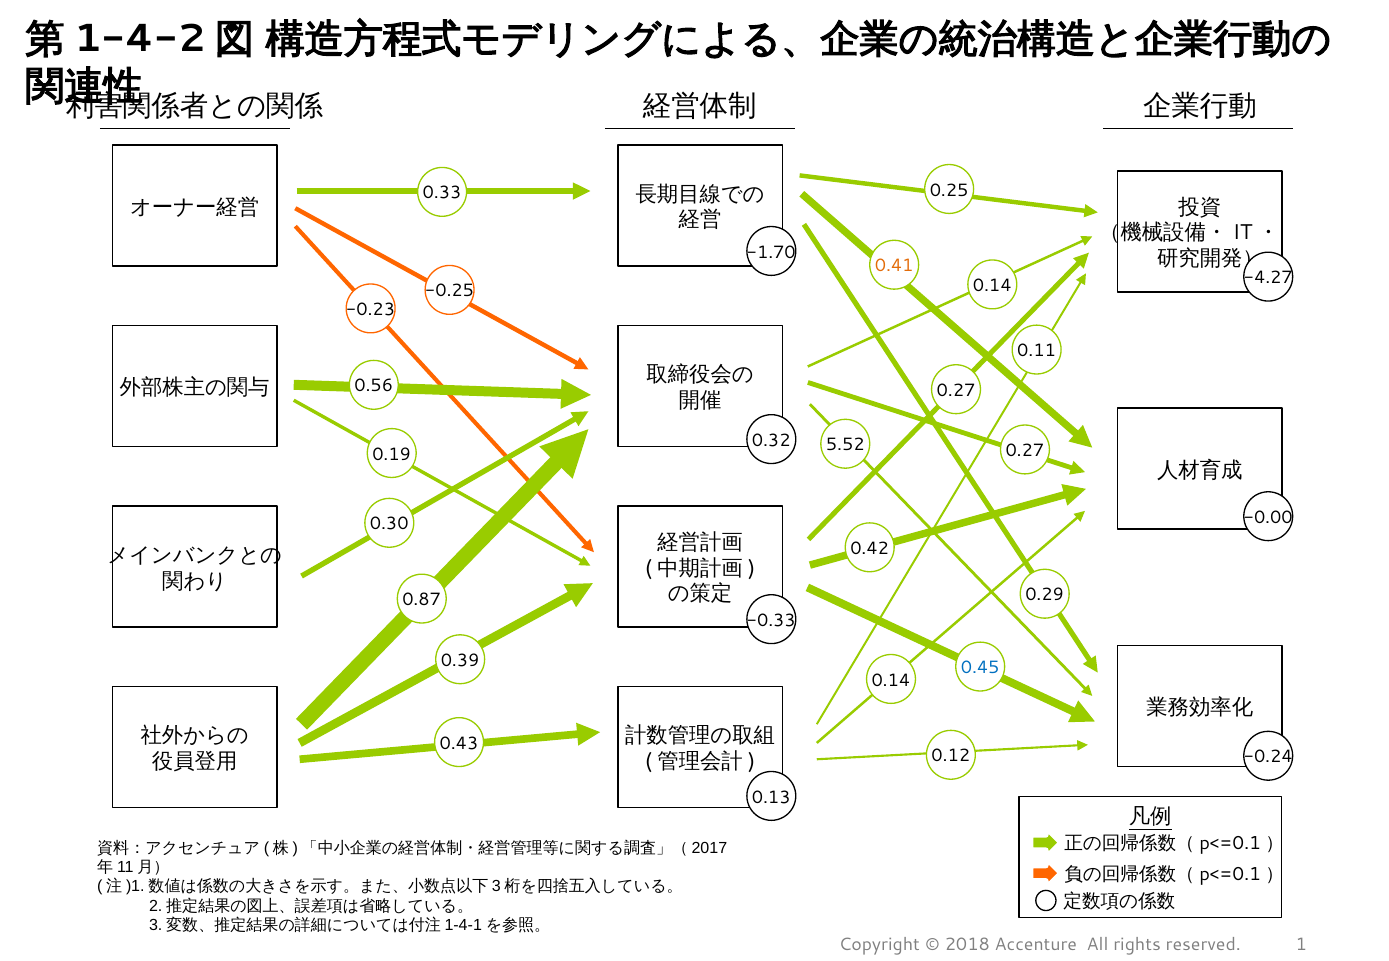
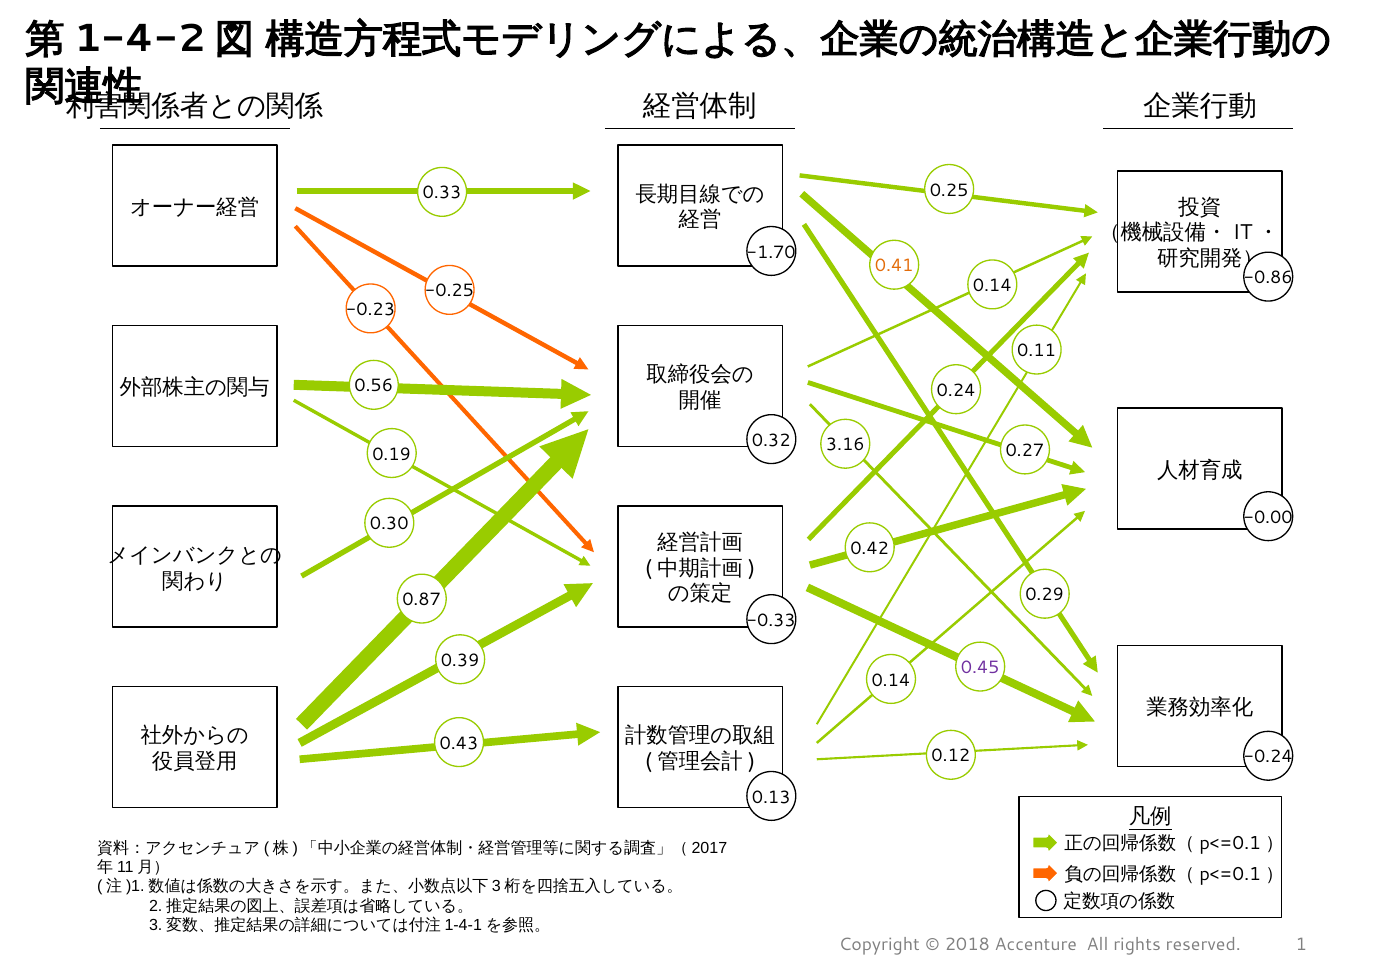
-4.27: -4.27 -> -0.86
0.27 at (956, 391): 0.27 -> 0.24
5.52: 5.52 -> 3.16
0.45 colour: blue -> purple
